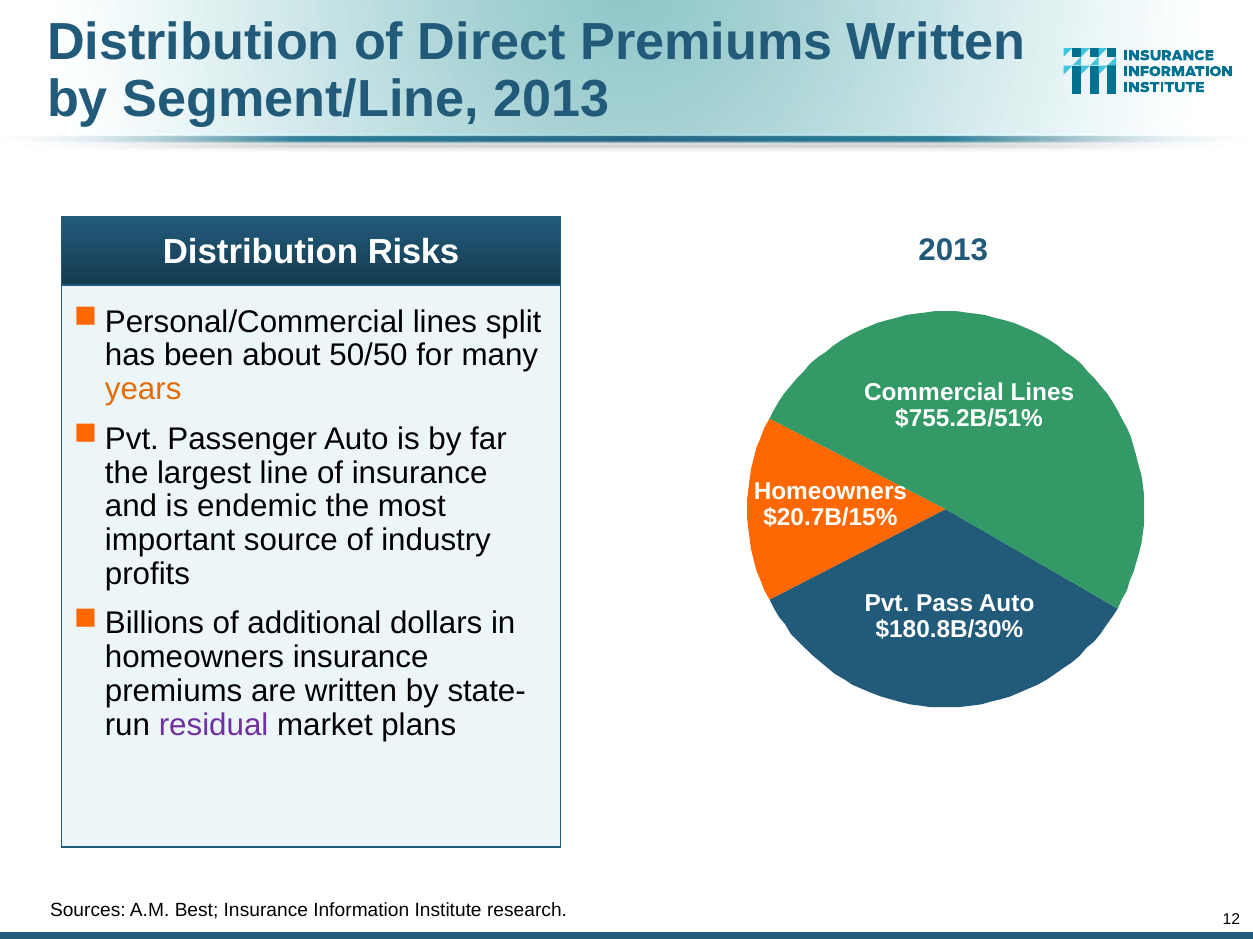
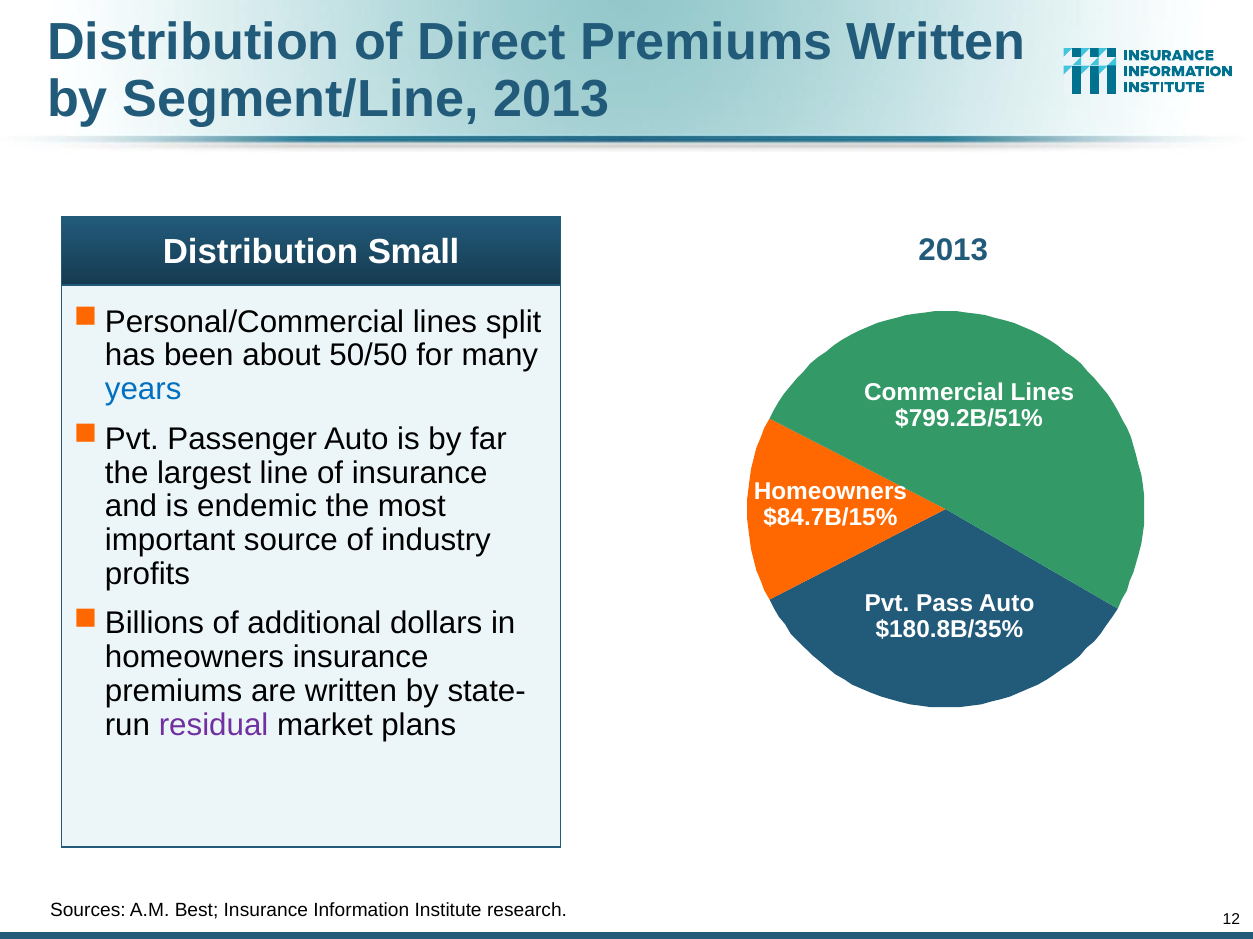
Risks: Risks -> Small
years colour: orange -> blue
$755.2B/51%: $755.2B/51% -> $799.2B/51%
$20.7B/15%: $20.7B/15% -> $84.7B/15%
$180.8B/30%: $180.8B/30% -> $180.8B/35%
